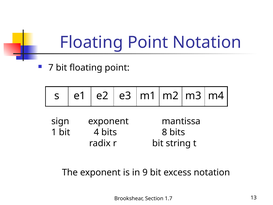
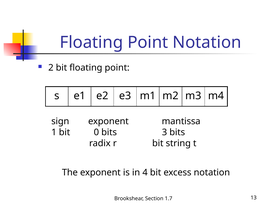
7: 7 -> 2
4: 4 -> 0
8: 8 -> 3
9: 9 -> 4
